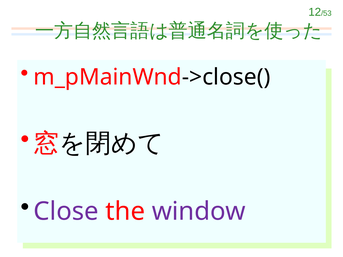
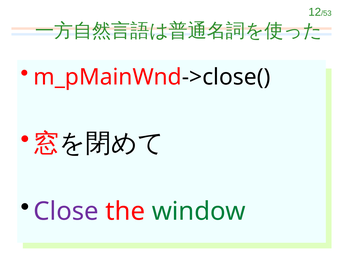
window colour: purple -> green
